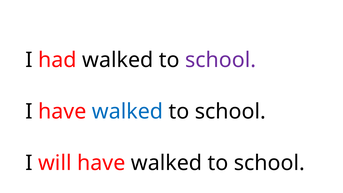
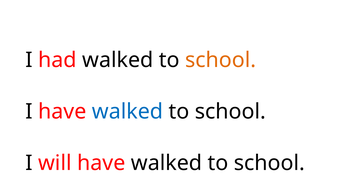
school at (221, 60) colour: purple -> orange
